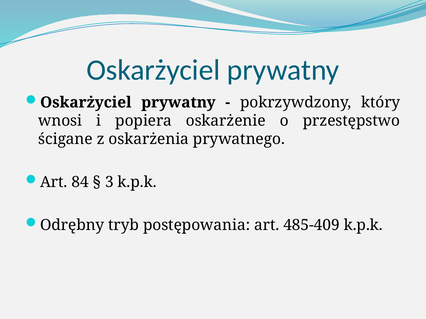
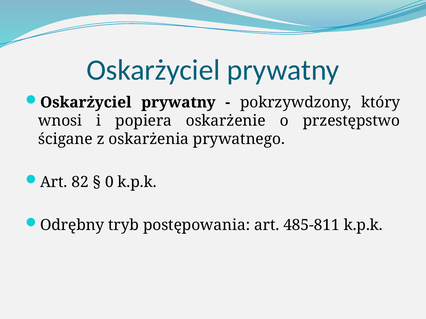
84: 84 -> 82
3: 3 -> 0
485-409: 485-409 -> 485-811
